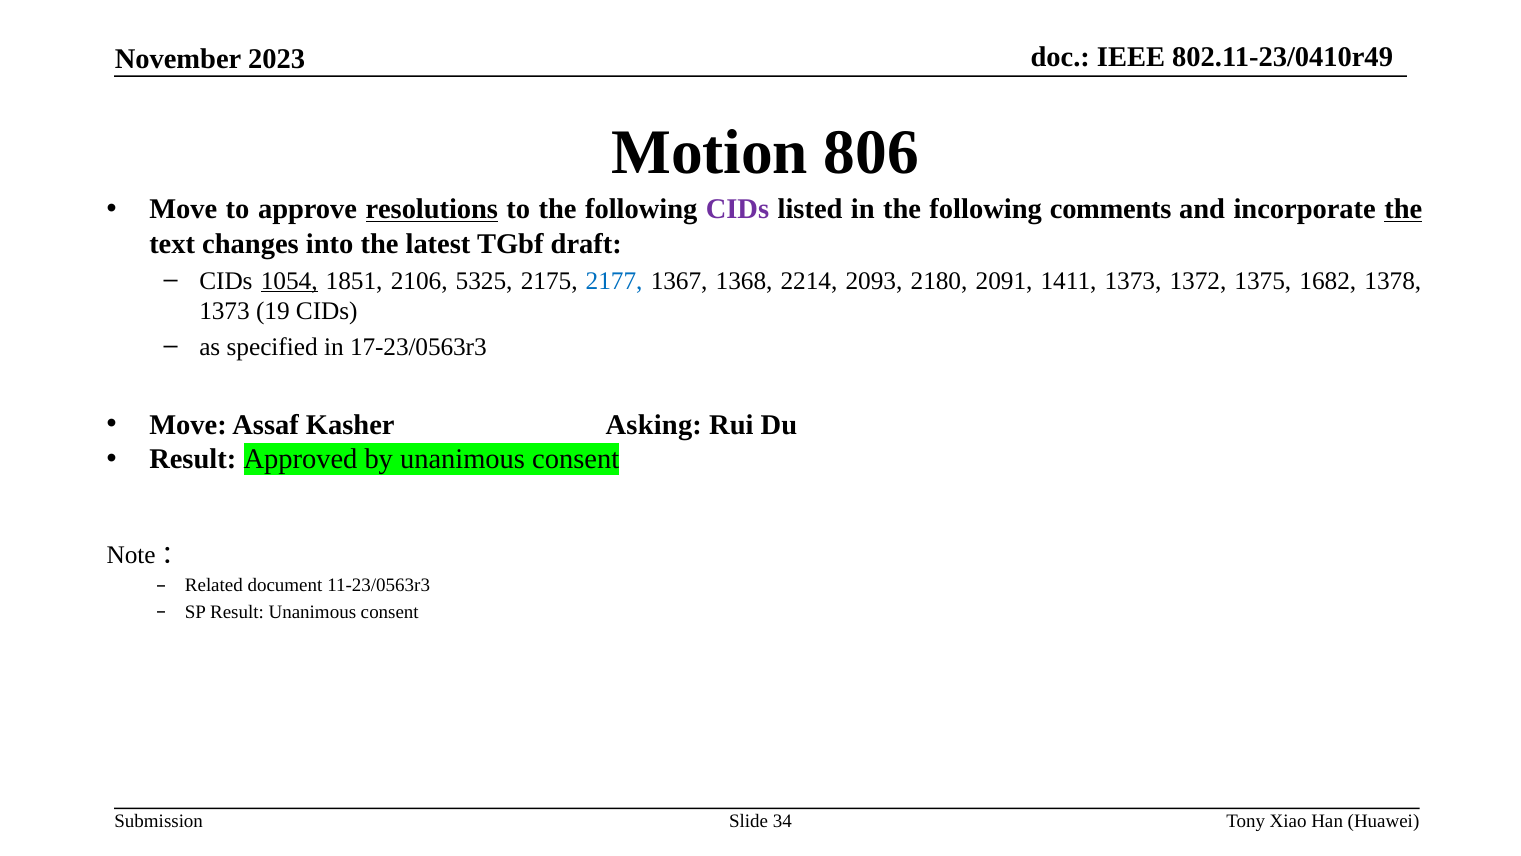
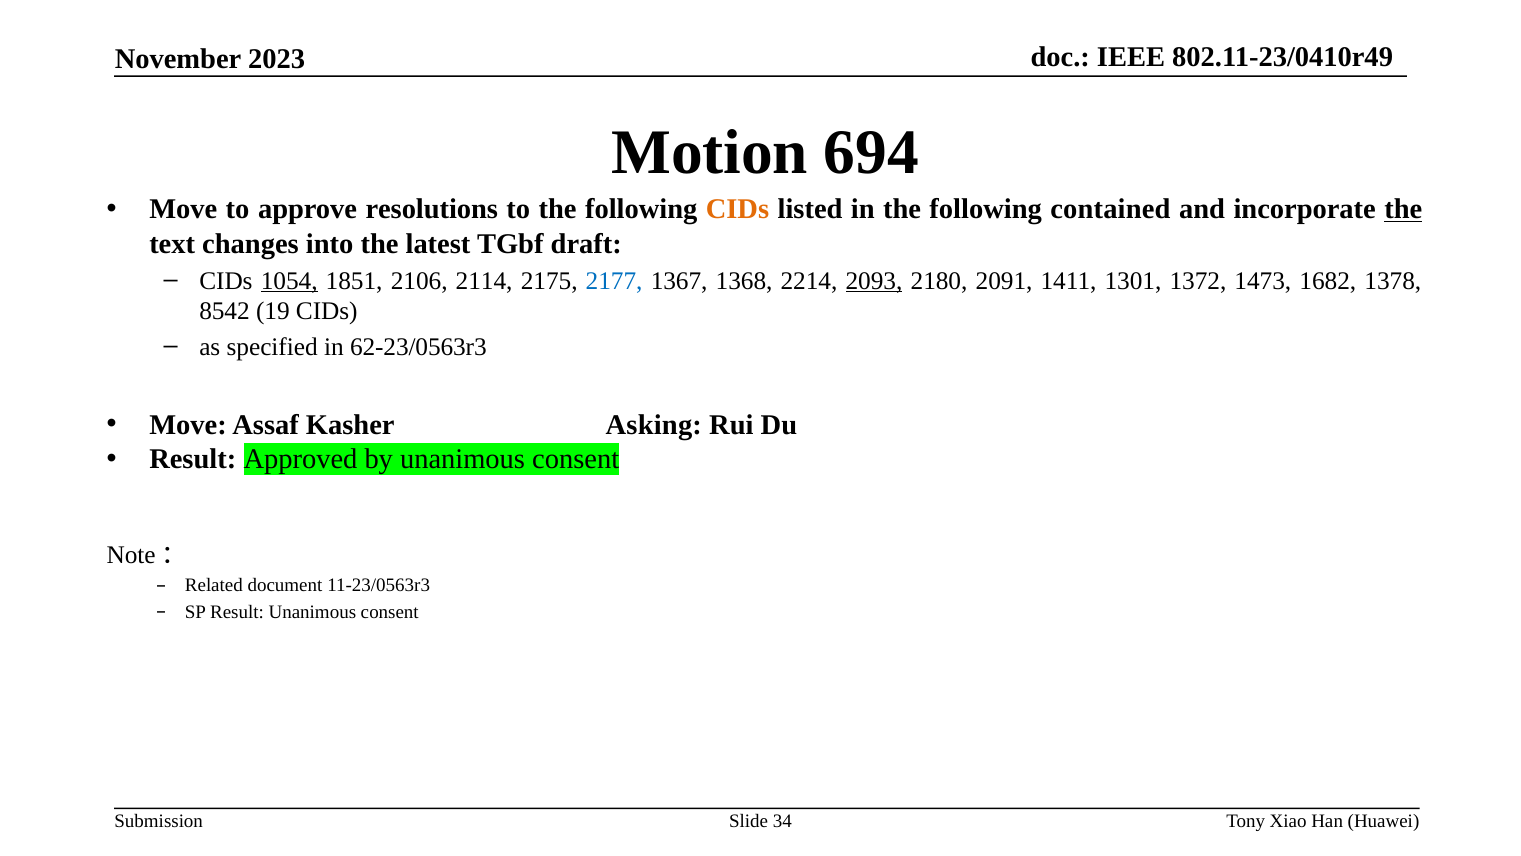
806: 806 -> 694
resolutions underline: present -> none
CIDs at (737, 209) colour: purple -> orange
comments: comments -> contained
5325: 5325 -> 2114
2093 underline: none -> present
1411 1373: 1373 -> 1301
1375: 1375 -> 1473
1373 at (225, 311): 1373 -> 8542
17-23/0563r3: 17-23/0563r3 -> 62-23/0563r3
